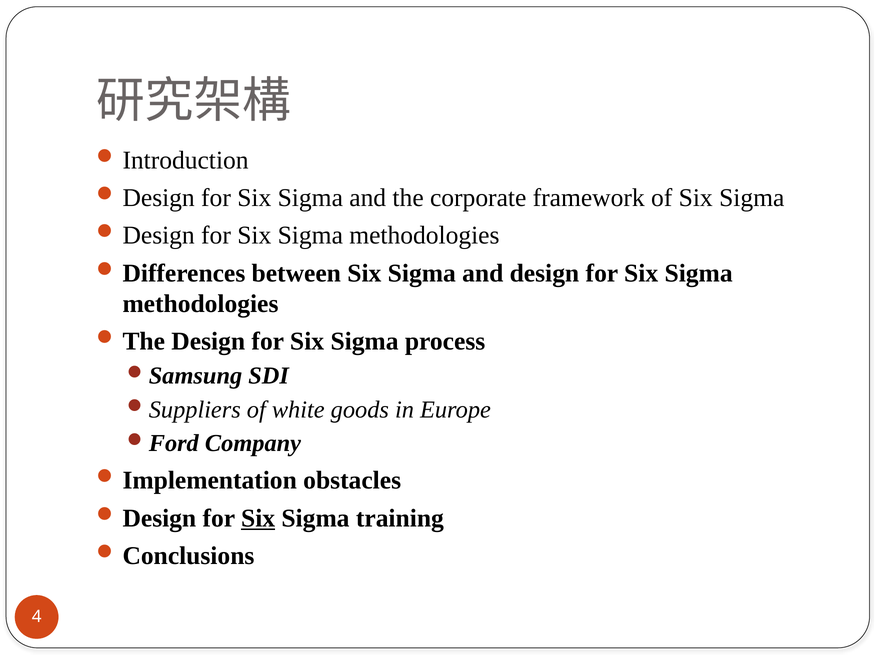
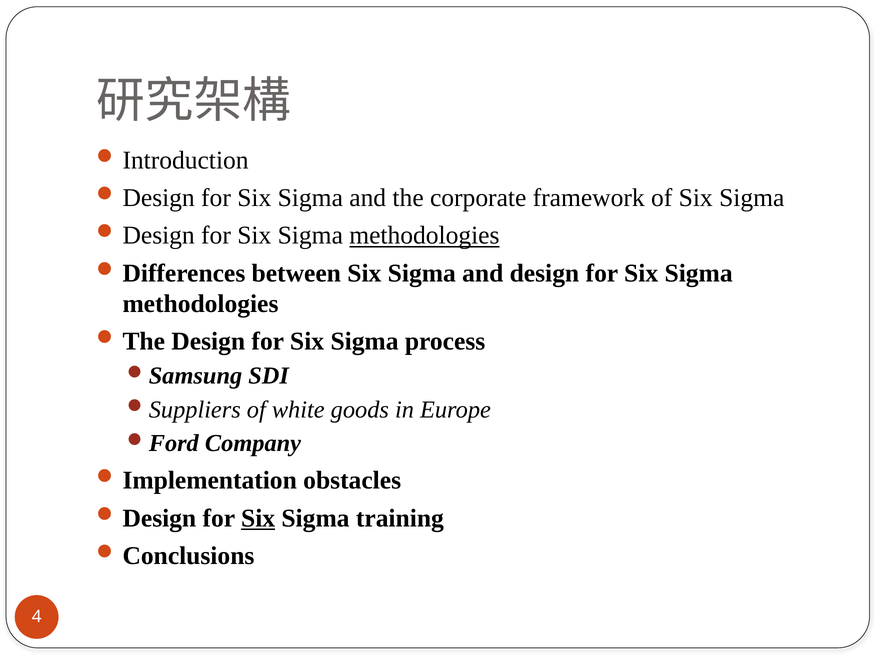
methodologies at (424, 236) underline: none -> present
